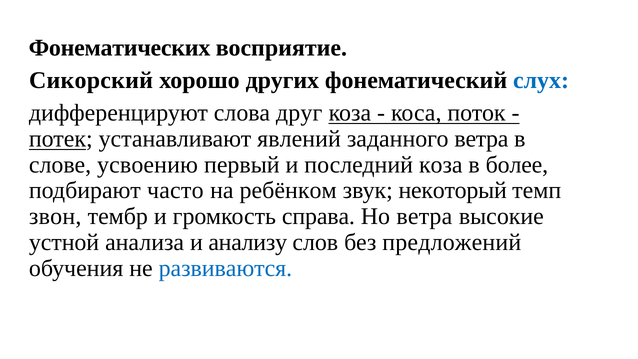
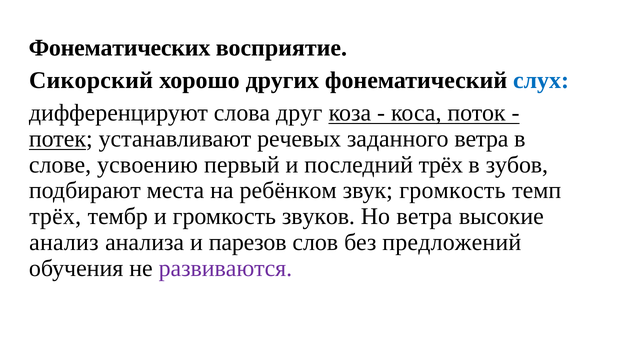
явлений: явлений -> речевых
последний коза: коза -> трёх
более: более -> зубов
часто: часто -> места
звук некоторый: некоторый -> громкость
звон at (55, 216): звон -> трёх
справа: справа -> звуков
устной: устной -> анализ
анализу: анализу -> парезов
развиваются colour: blue -> purple
